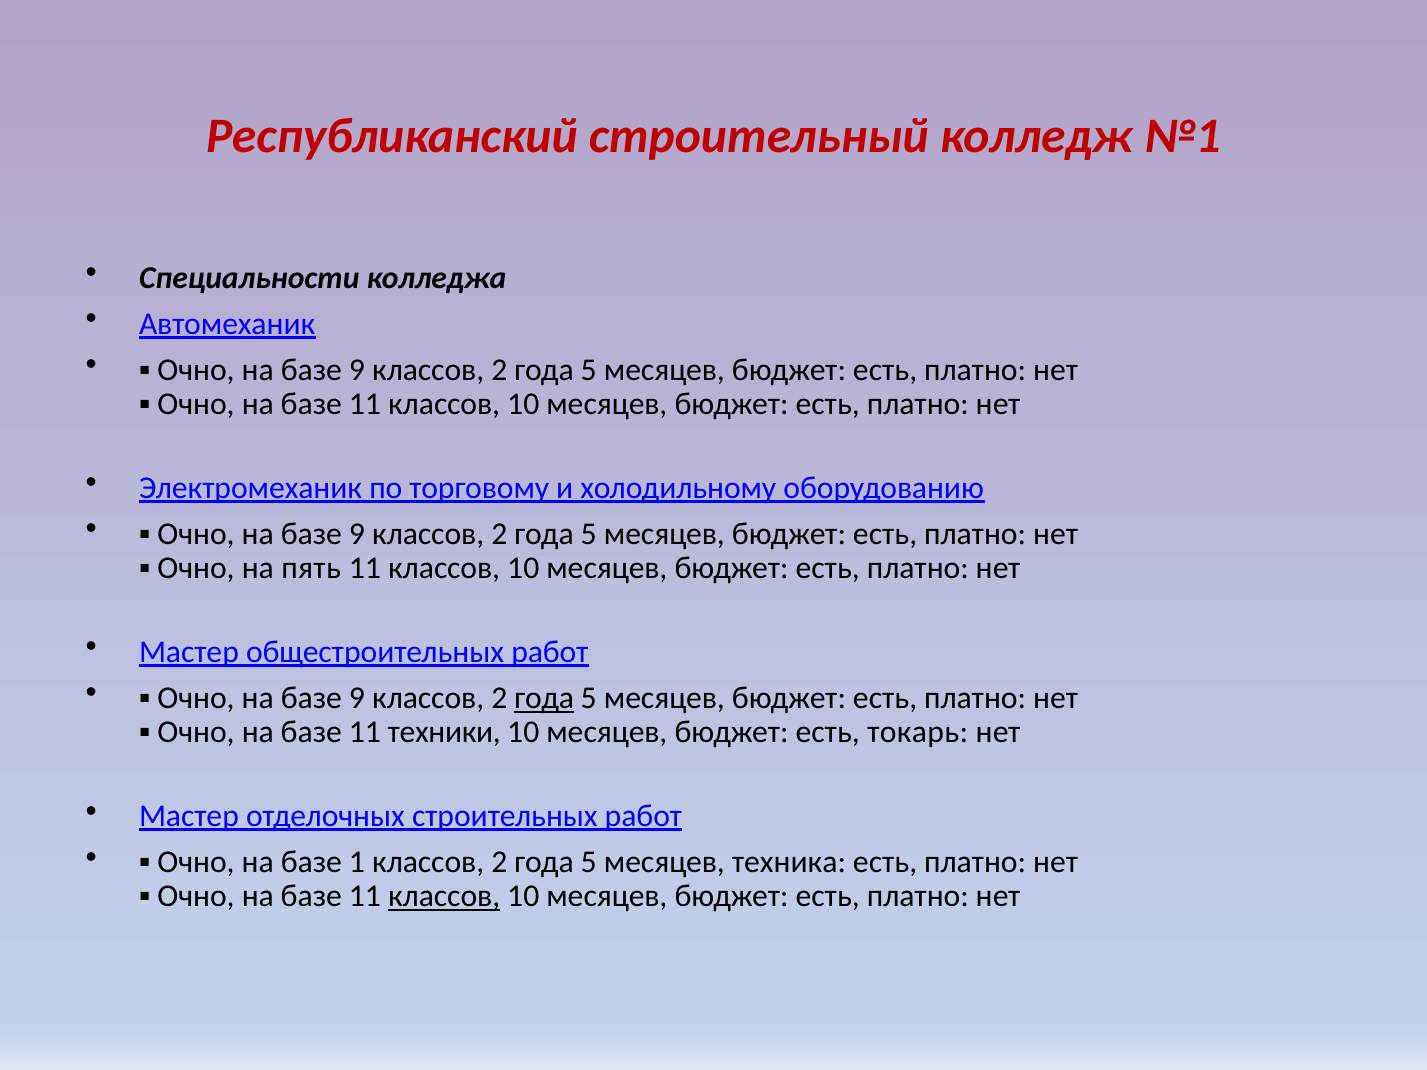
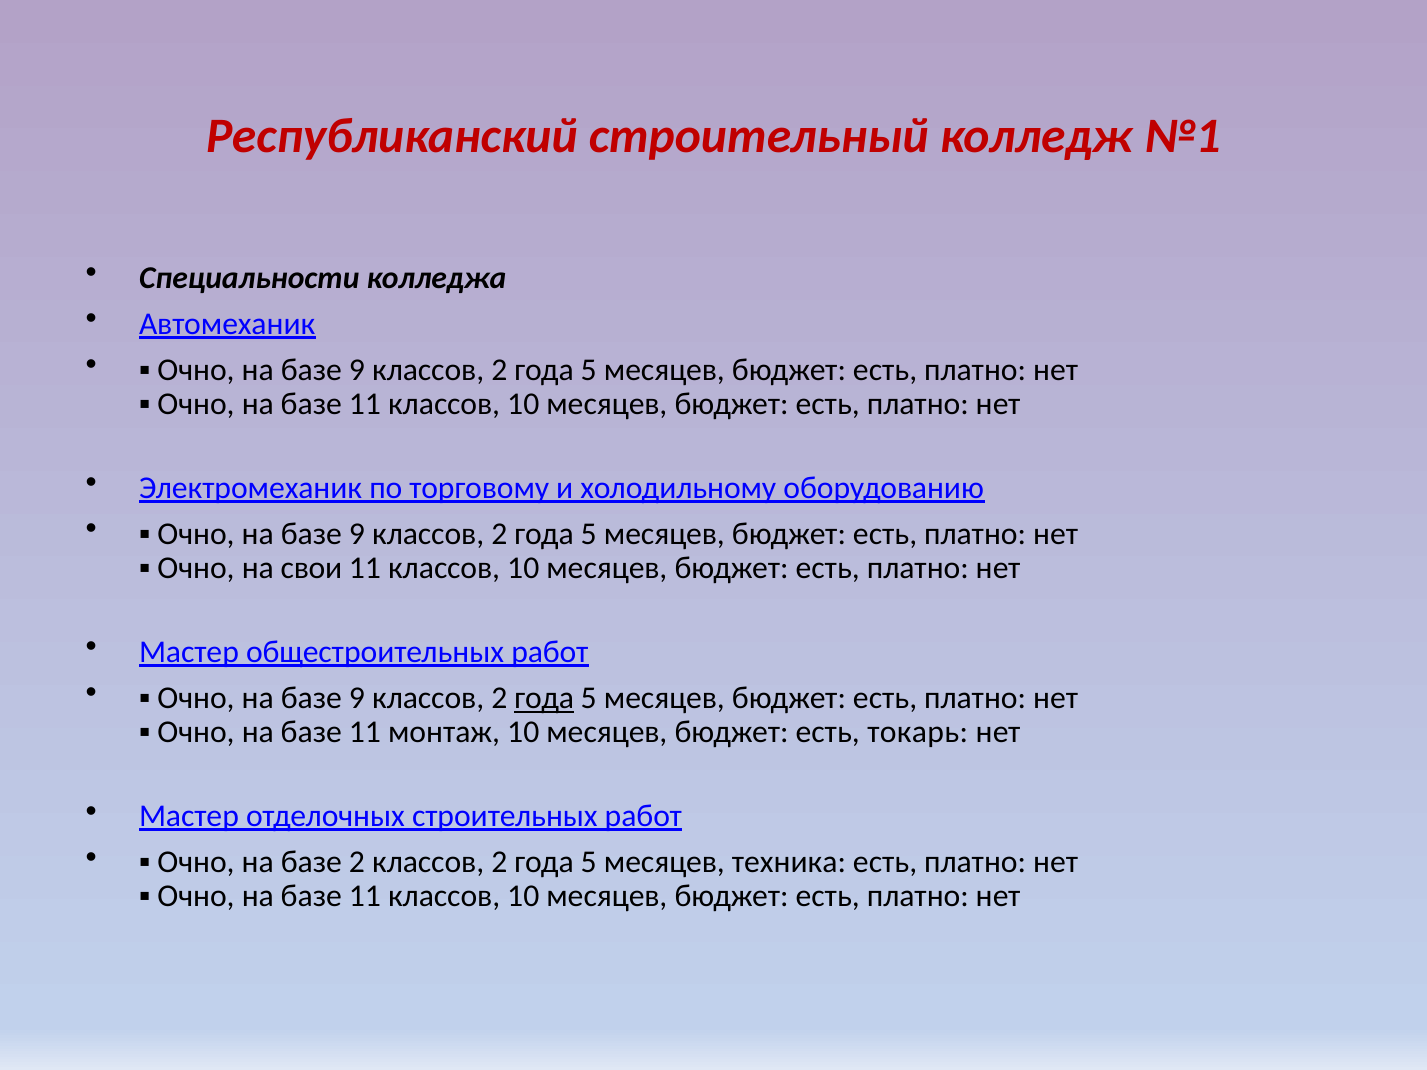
пять: пять -> свои
техники: техники -> монтаж
базе 1: 1 -> 2
классов at (444, 897) underline: present -> none
